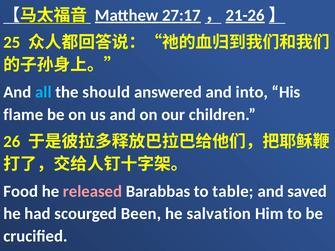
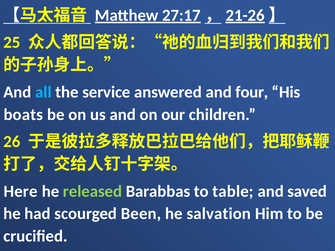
should: should -> service
into: into -> four
flame: flame -> boats
Food: Food -> Here
released colour: pink -> light green
